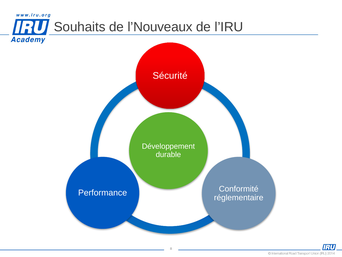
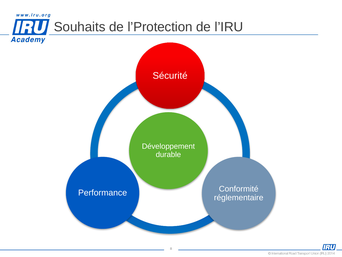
l’Nouveaux: l’Nouveaux -> l’Protection
